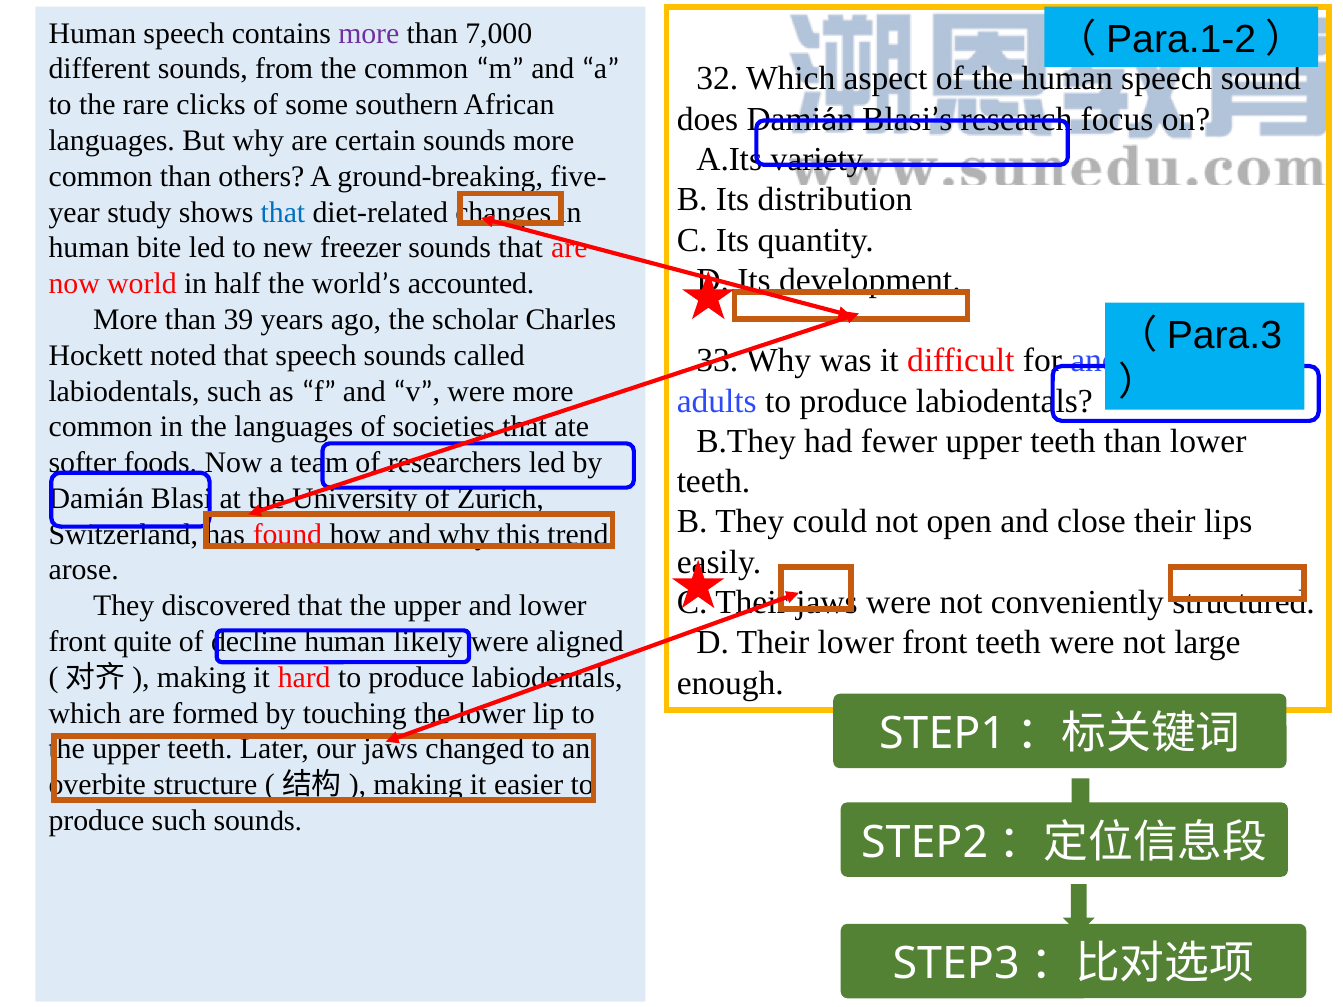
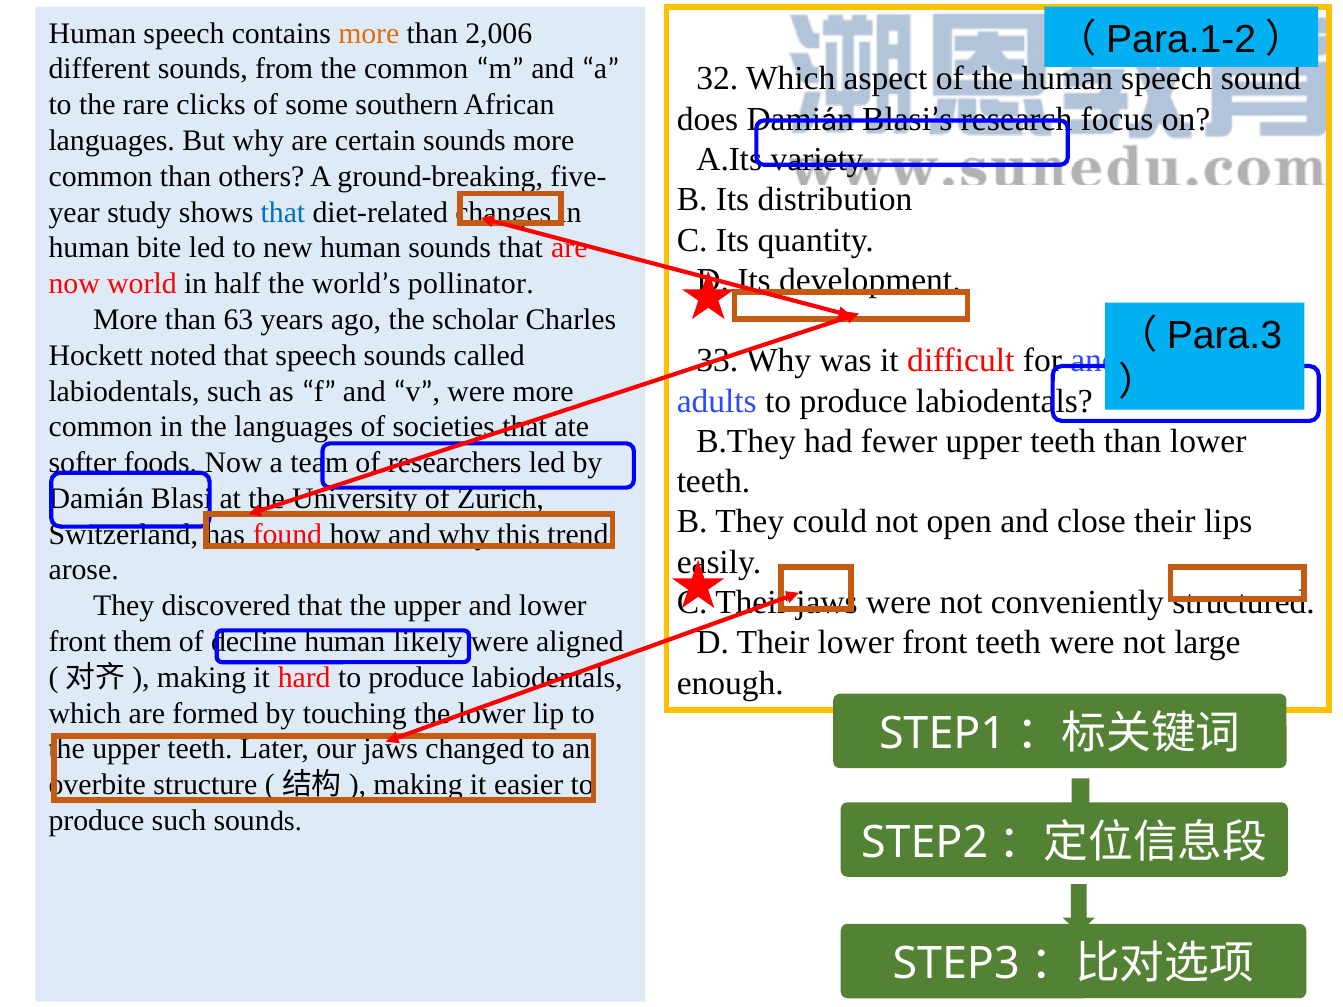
more at (369, 33) colour: purple -> orange
7,000: 7,000 -> 2,006
new freezer: freezer -> human
accounted: accounted -> pollinator
39: 39 -> 63
quite: quite -> them
